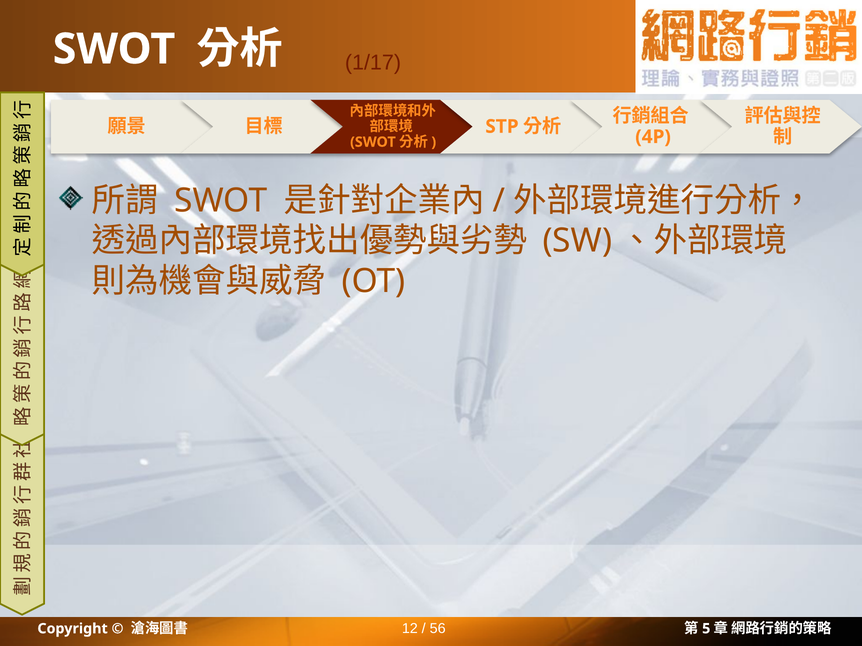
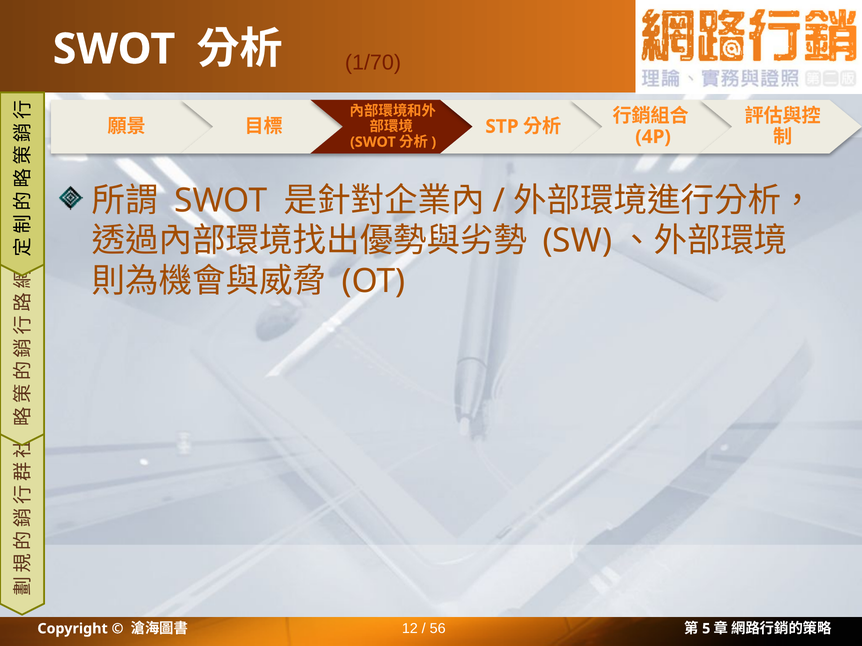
1/17: 1/17 -> 1/70
